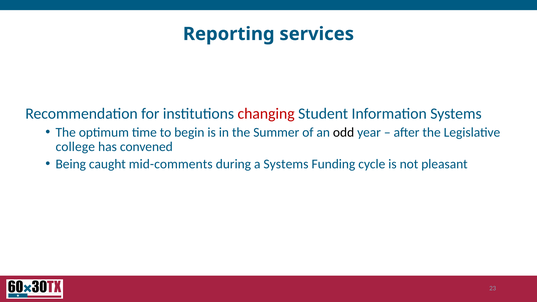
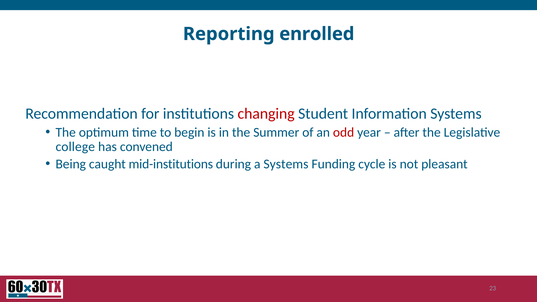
services: services -> enrolled
odd colour: black -> red
mid-comments: mid-comments -> mid-institutions
